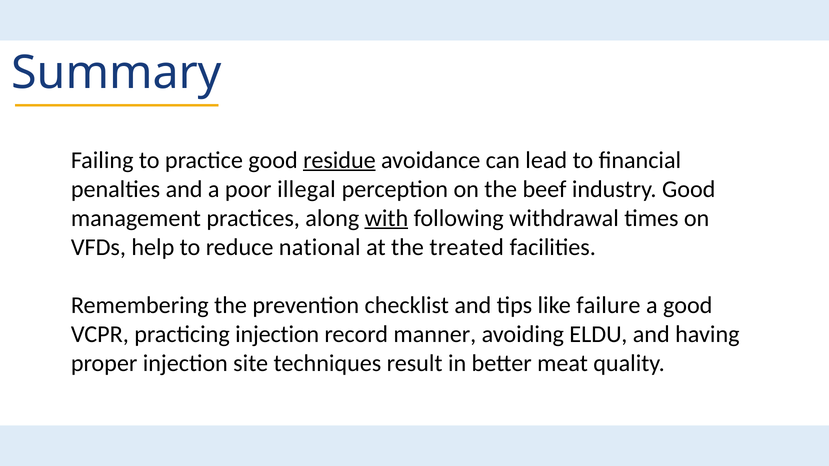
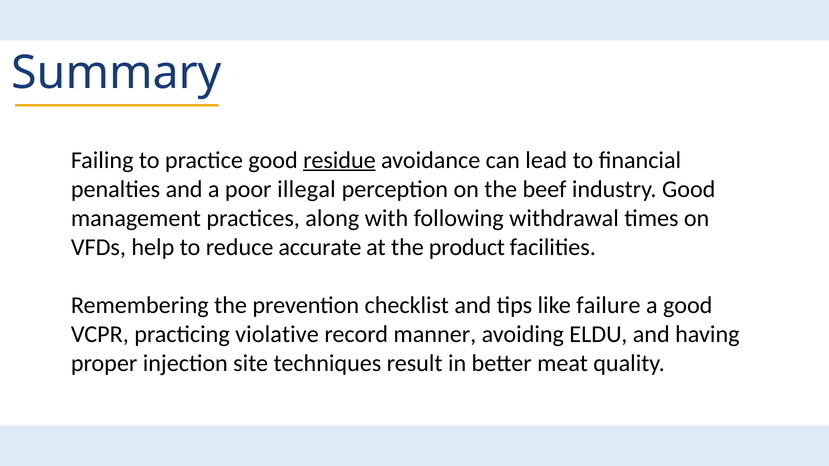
with underline: present -> none
national: national -> accurate
treated: treated -> product
practicing injection: injection -> violative
